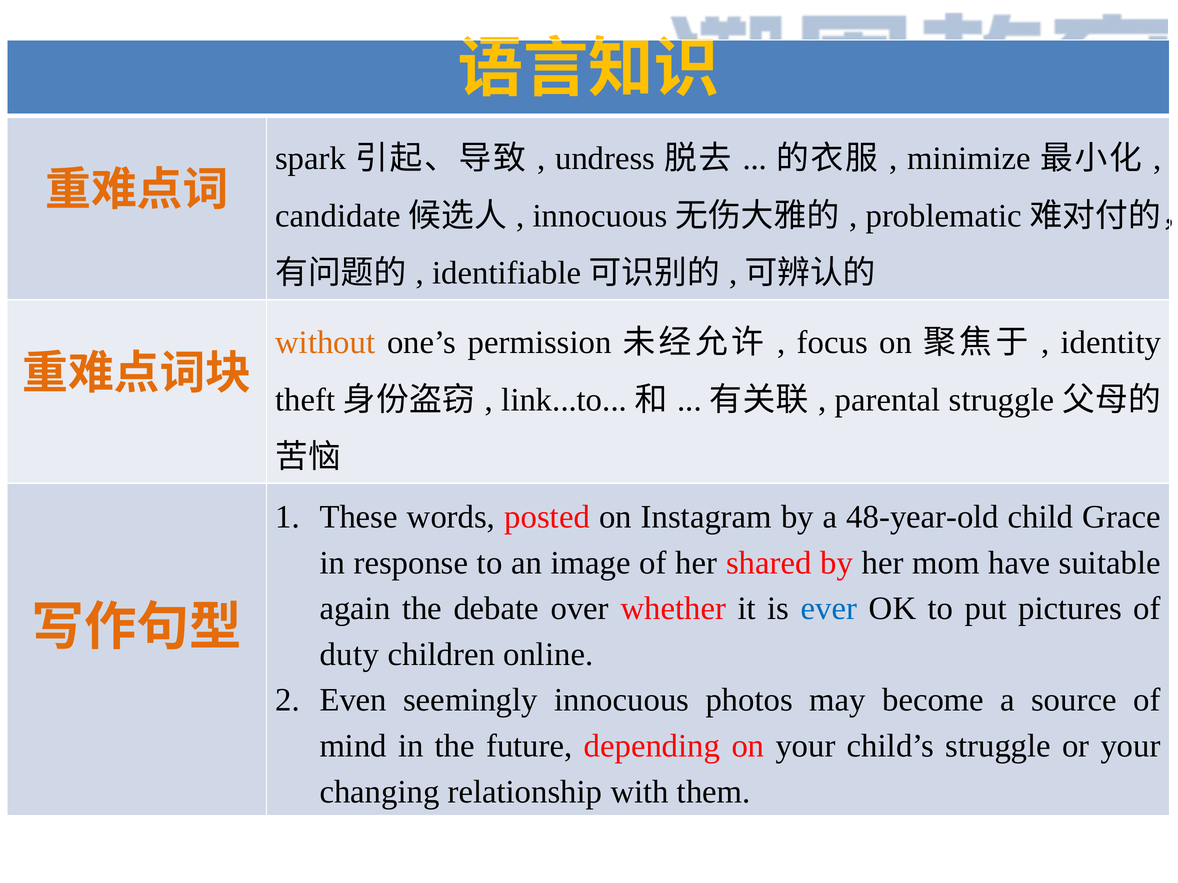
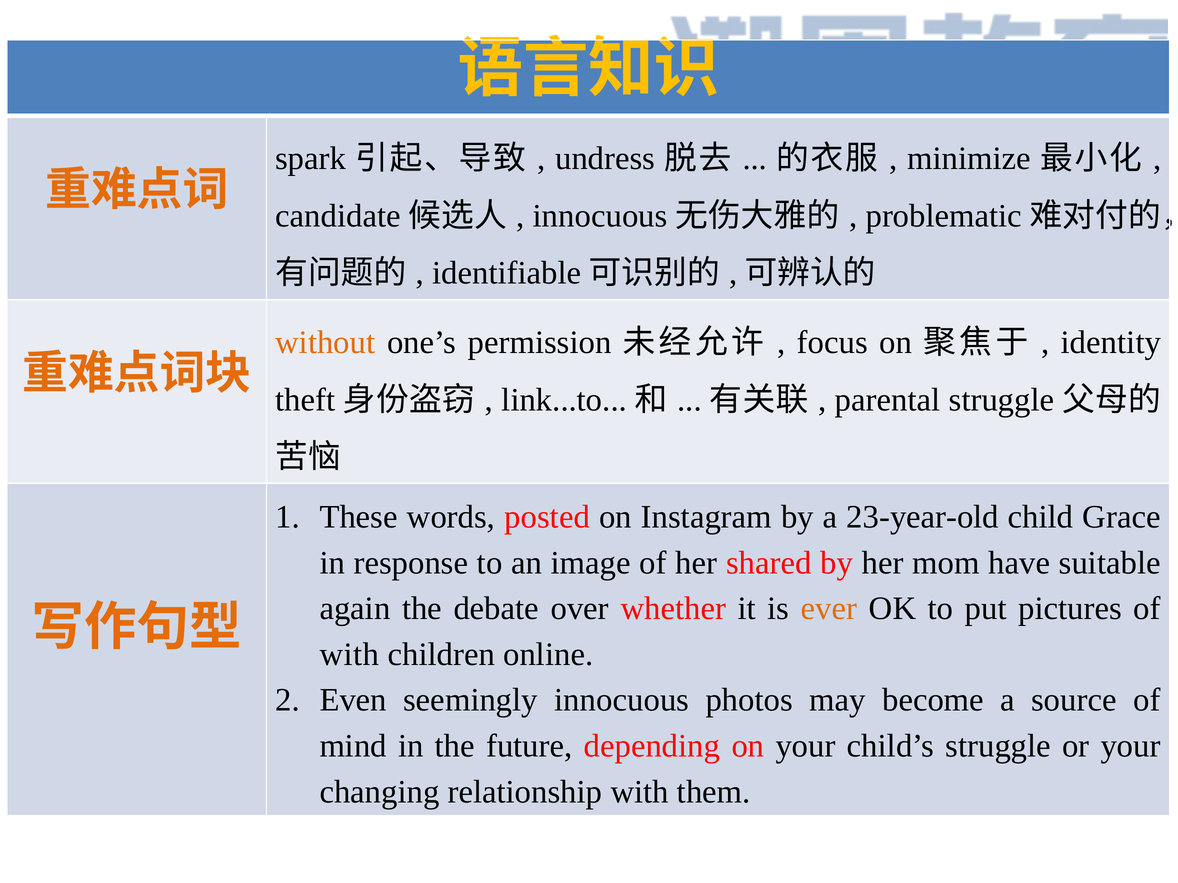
48-year-old: 48-year-old -> 23-year-old
ever colour: blue -> orange
duty at (349, 655): duty -> with
